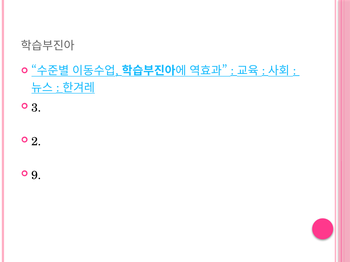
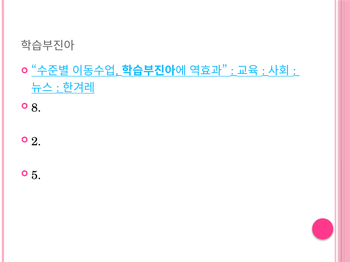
3: 3 -> 8
9: 9 -> 5
